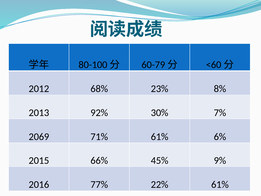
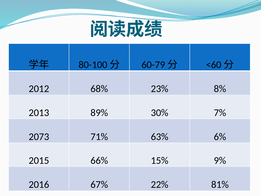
92%: 92% -> 89%
2069: 2069 -> 2073
71% 61%: 61% -> 63%
45%: 45% -> 15%
77%: 77% -> 67%
22% 61%: 61% -> 81%
